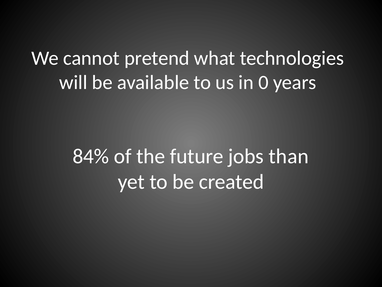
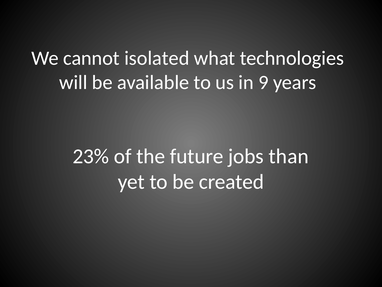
pretend: pretend -> isolated
0: 0 -> 9
84%: 84% -> 23%
